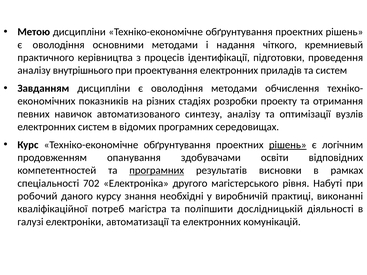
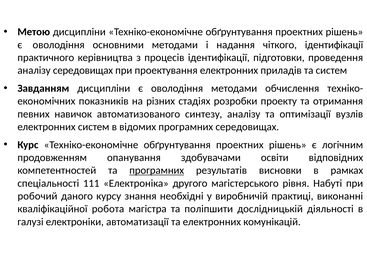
чіткого кремниевый: кремниевый -> ідентифікації
аналізу внутрішнього: внутрішнього -> середовищах
рішень at (288, 145) underline: present -> none
702: 702 -> 111
потреб: потреб -> робота
